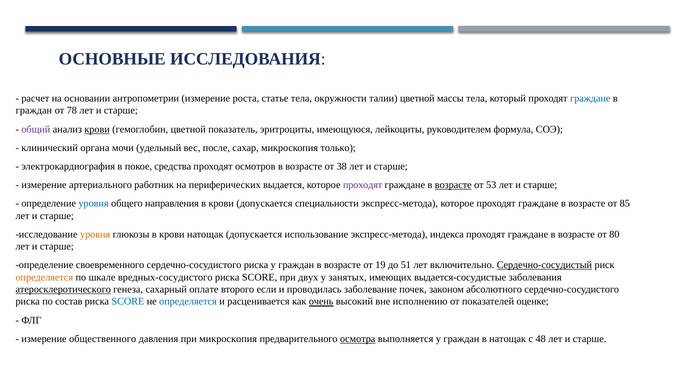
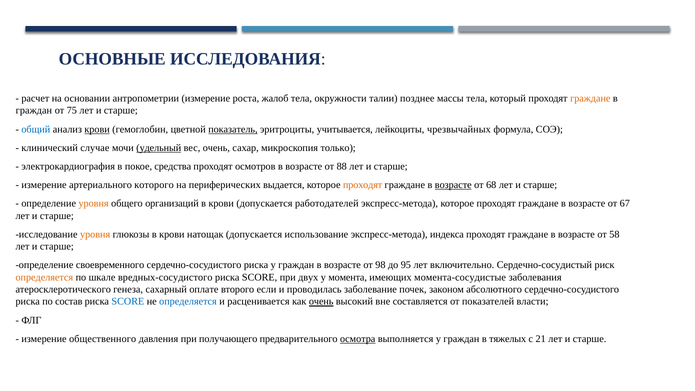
статье: статье -> жалоб
талии цветной: цветной -> позднее
граждане at (590, 98) colour: blue -> orange
78: 78 -> 75
общий colour: purple -> blue
показатель underline: none -> present
имеющуюся: имеющуюся -> учитывается
руководителем: руководителем -> чрезвычайных
органа: органа -> случае
удельный underline: none -> present
вес после: после -> очень
38: 38 -> 88
работник: работник -> которого
проходят at (363, 185) colour: purple -> orange
53: 53 -> 68
уровня at (94, 203) colour: blue -> orange
направления: направления -> организаций
специальности: специальности -> работодателей
85: 85 -> 67
80: 80 -> 58
19: 19 -> 98
51: 51 -> 95
Сердечно-сосудистый underline: present -> none
занятых: занятых -> момента
выдается-сосудистые: выдается-сосудистые -> момента-сосудистые
атеросклеротического underline: present -> none
исполнению: исполнению -> составляется
оценке: оценке -> власти
при микроскопия: микроскопия -> получающего
в натощак: натощак -> тяжелых
48: 48 -> 21
